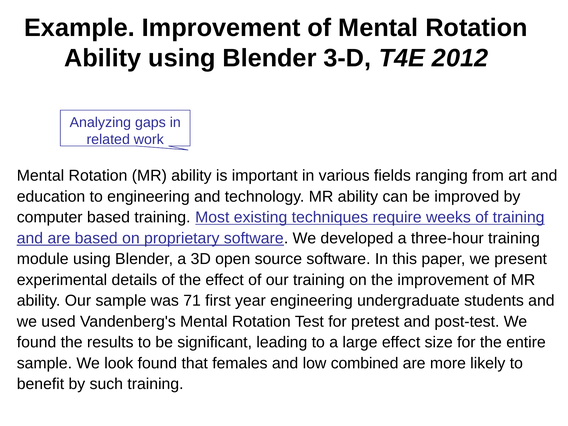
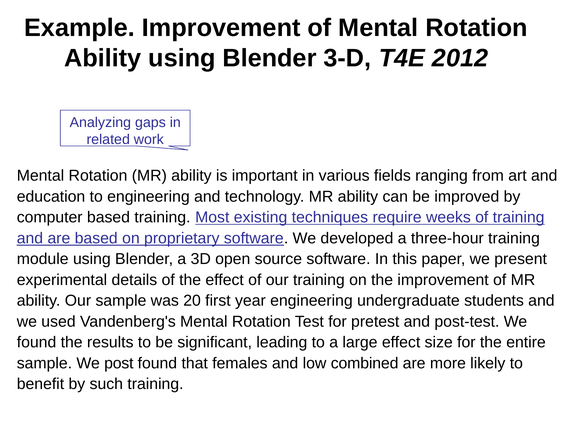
71: 71 -> 20
look: look -> post
